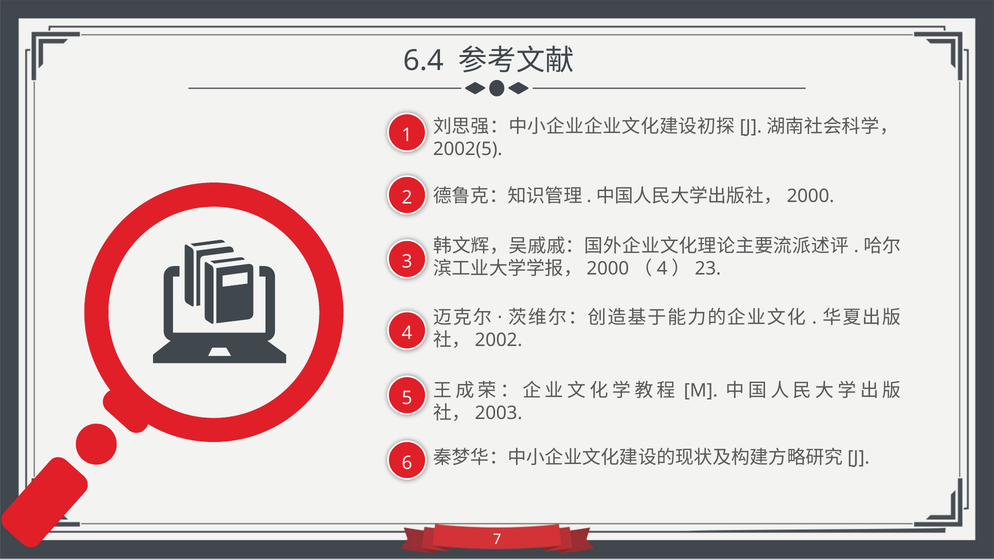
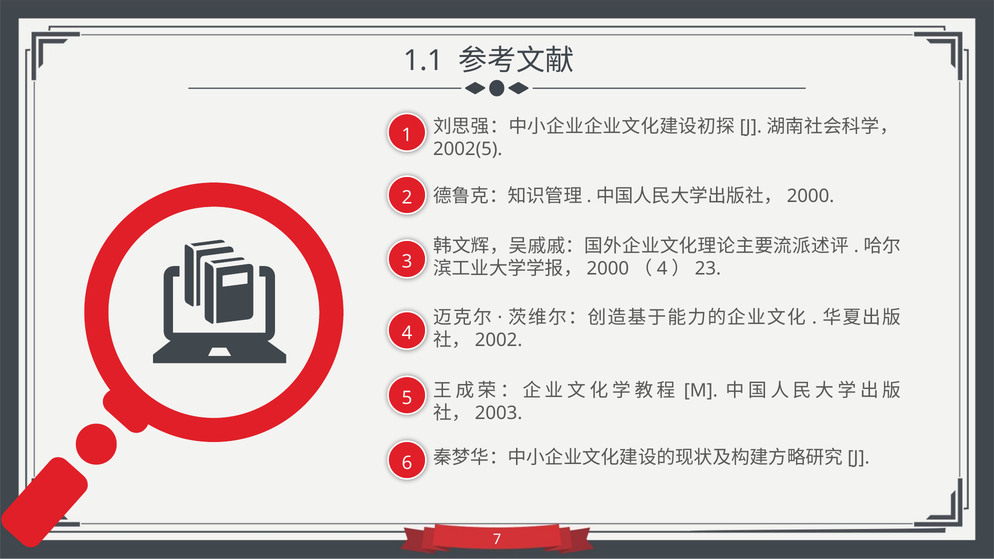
6.4: 6.4 -> 1.1
